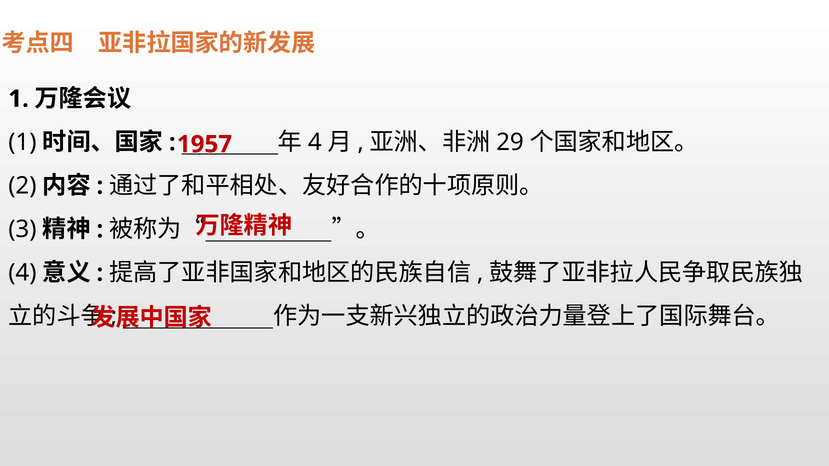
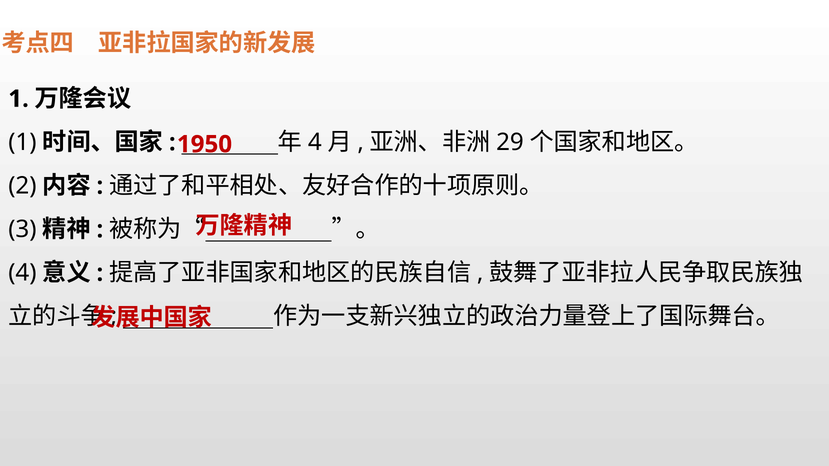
1957: 1957 -> 1950
